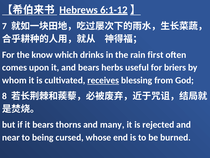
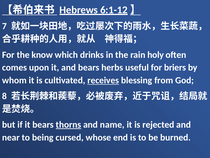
first: first -> holy
thorns underline: none -> present
many: many -> name
